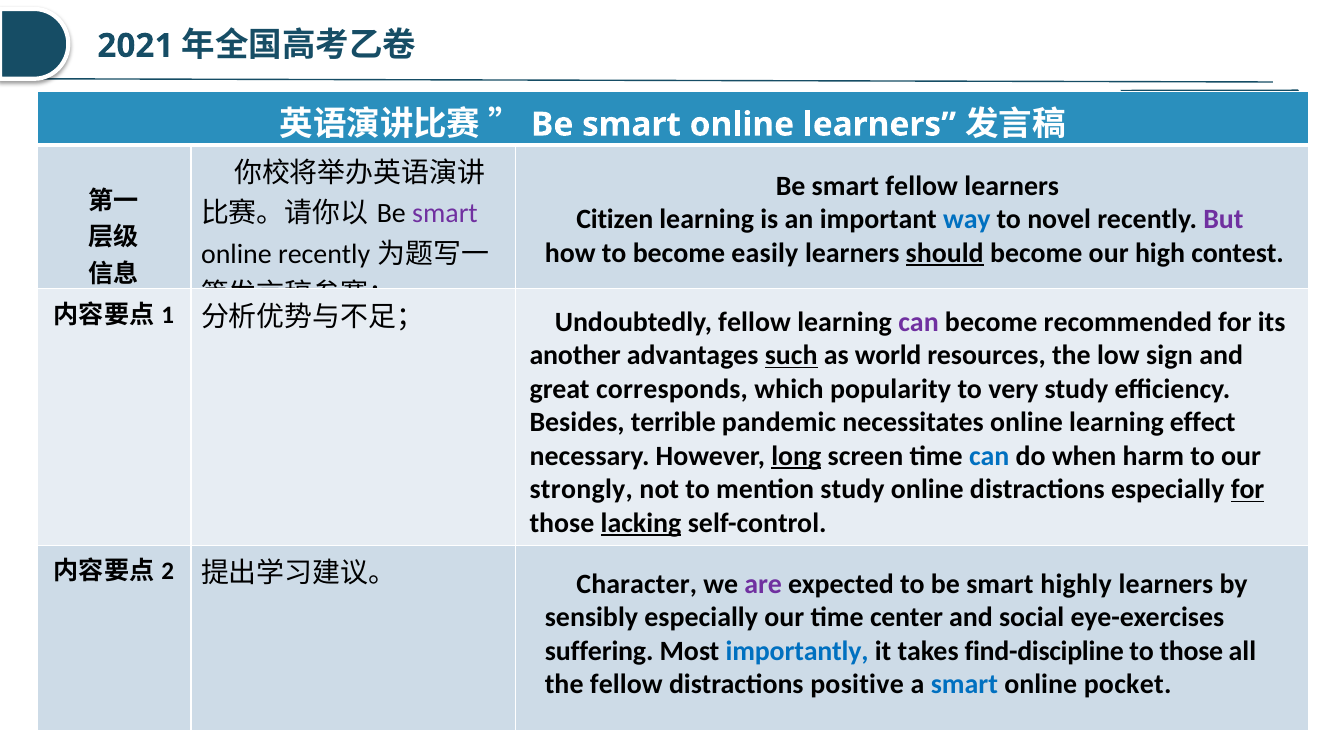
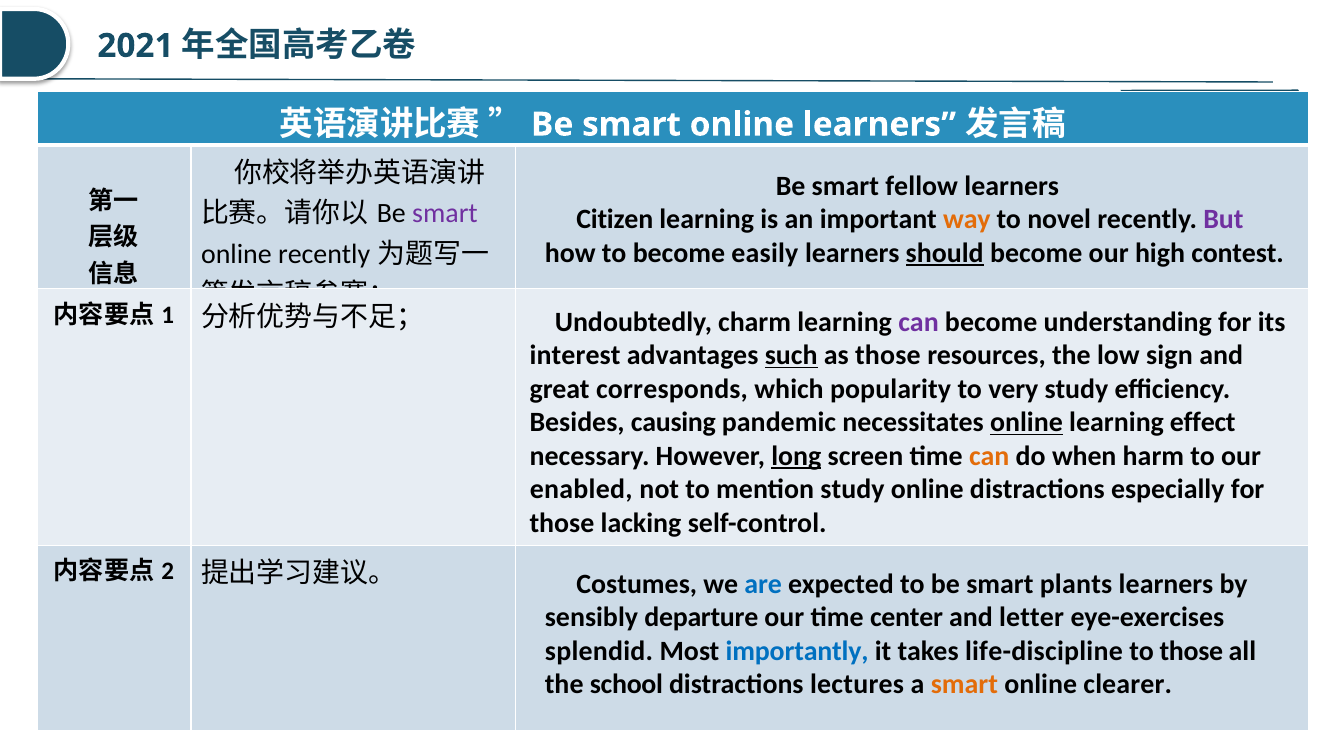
way colour: blue -> orange
Undoubtedly fellow: fellow -> charm
recommended: recommended -> understanding
another: another -> interest
as world: world -> those
terrible: terrible -> causing
online at (1026, 423) underline: none -> present
can at (989, 456) colour: blue -> orange
strongly: strongly -> enabled
for at (1248, 490) underline: present -> none
lacking underline: present -> none
Character: Character -> Costumes
are colour: purple -> blue
highly: highly -> plants
sensibly especially: especially -> departure
social: social -> letter
suffering: suffering -> splendid
find-discipline: find-discipline -> life-discipline
the fellow: fellow -> school
positive: positive -> lectures
smart at (964, 685) colour: blue -> orange
pocket: pocket -> clearer
